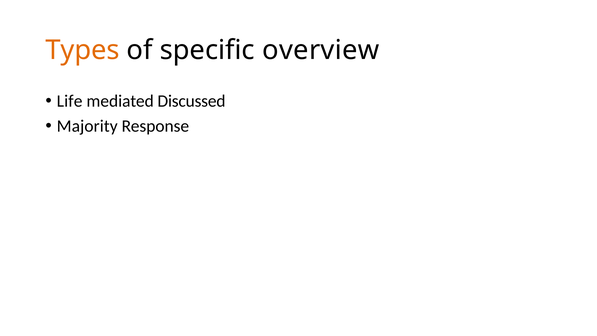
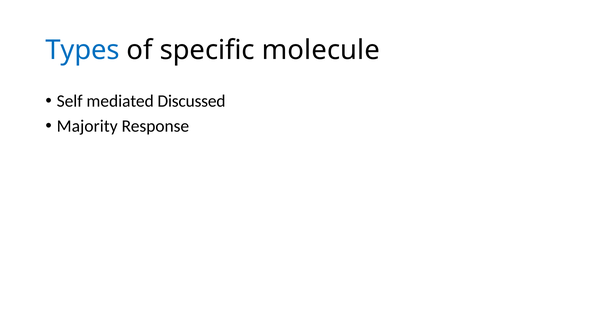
Types colour: orange -> blue
overview: overview -> molecule
Life: Life -> Self
